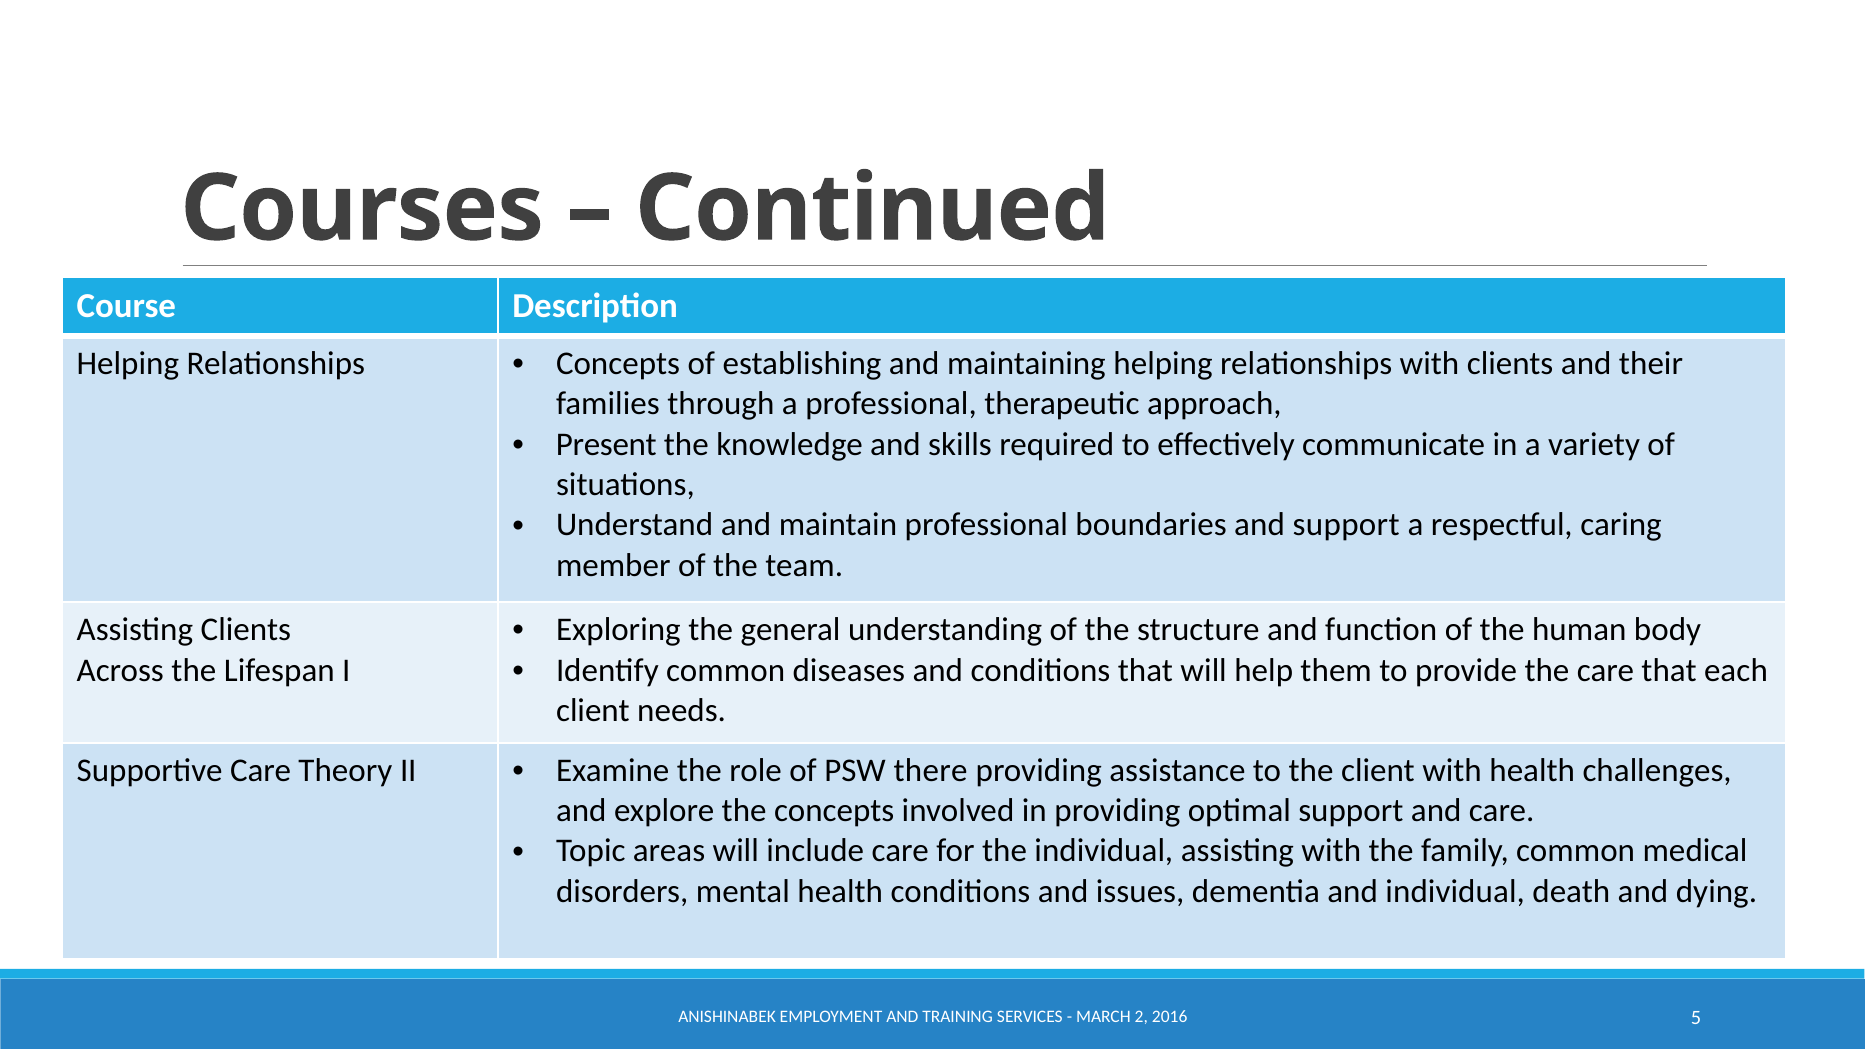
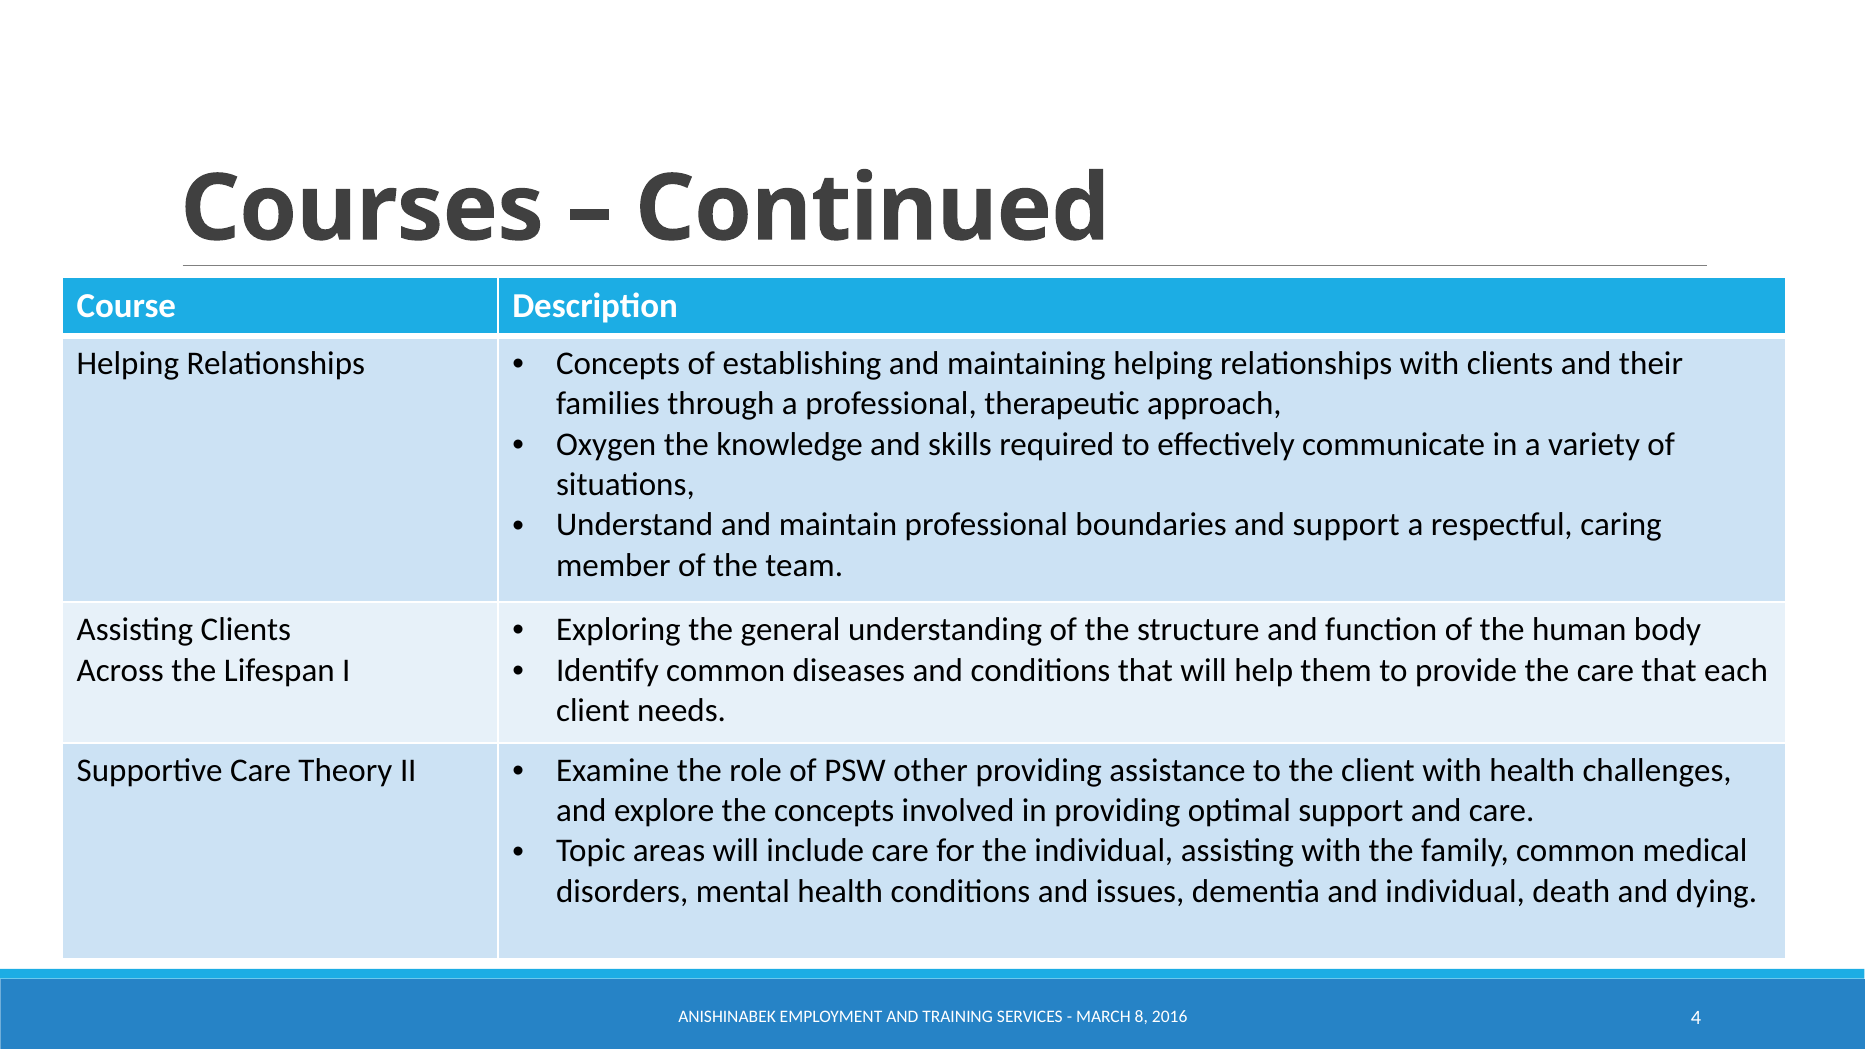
Present: Present -> Oxygen
there: there -> other
2: 2 -> 8
5: 5 -> 4
